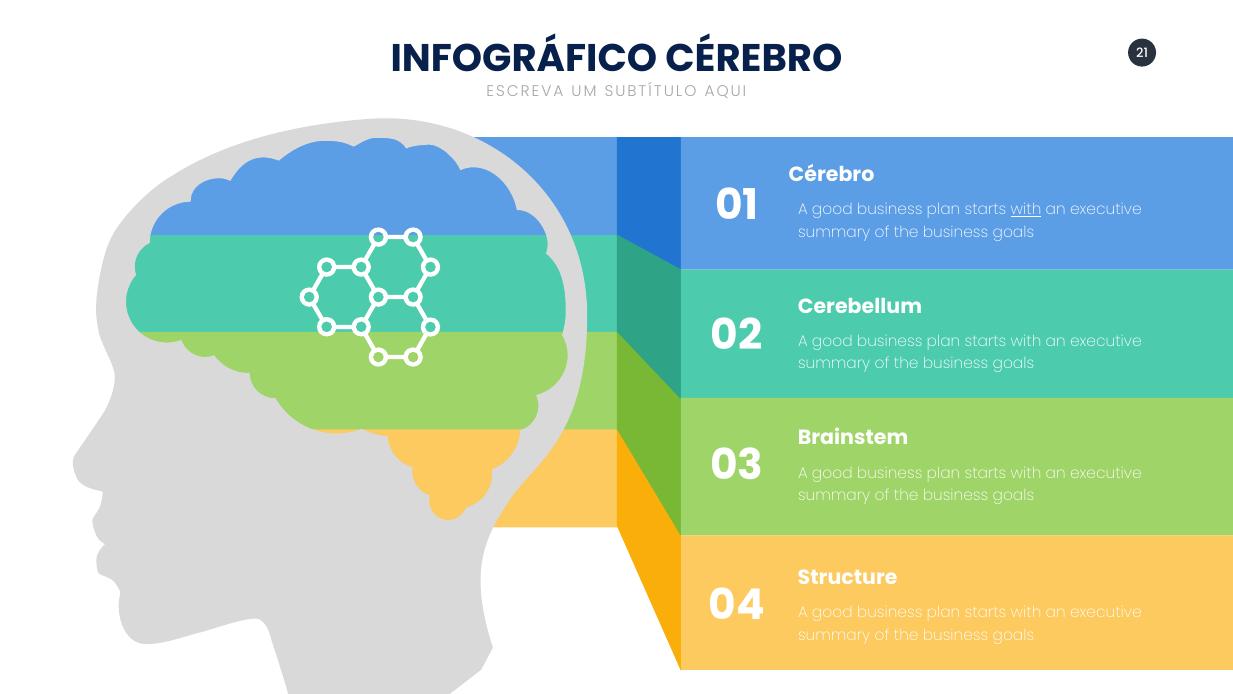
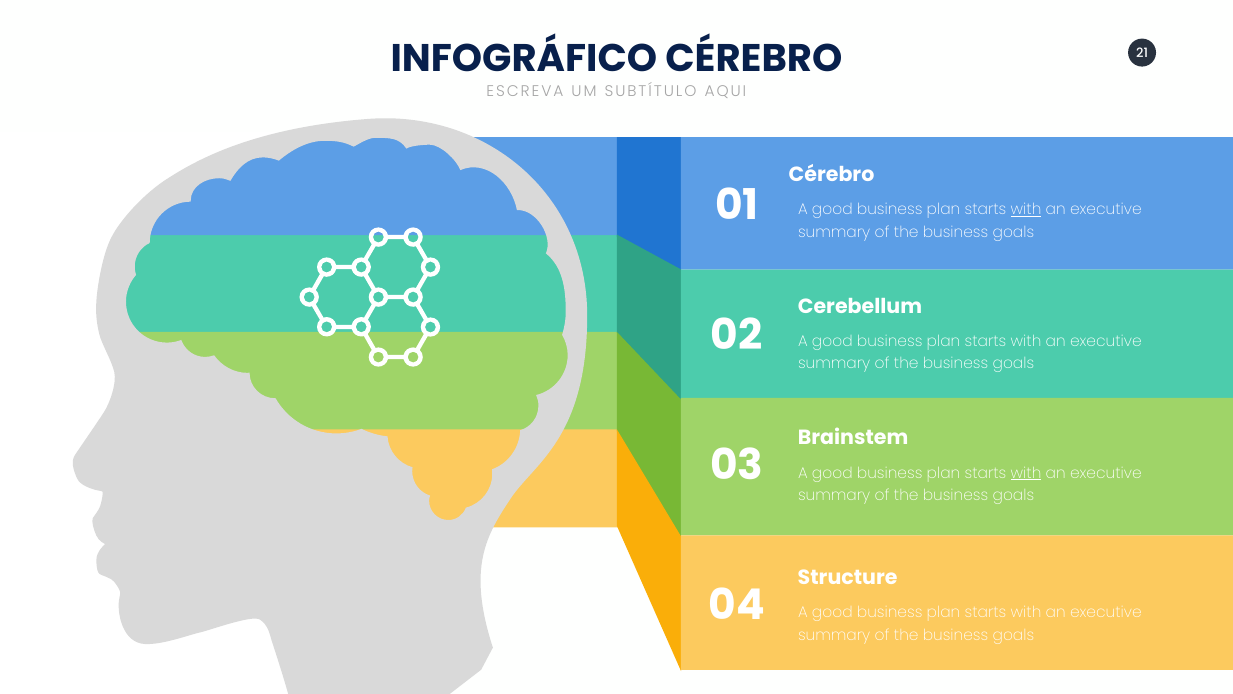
with at (1026, 473) underline: none -> present
